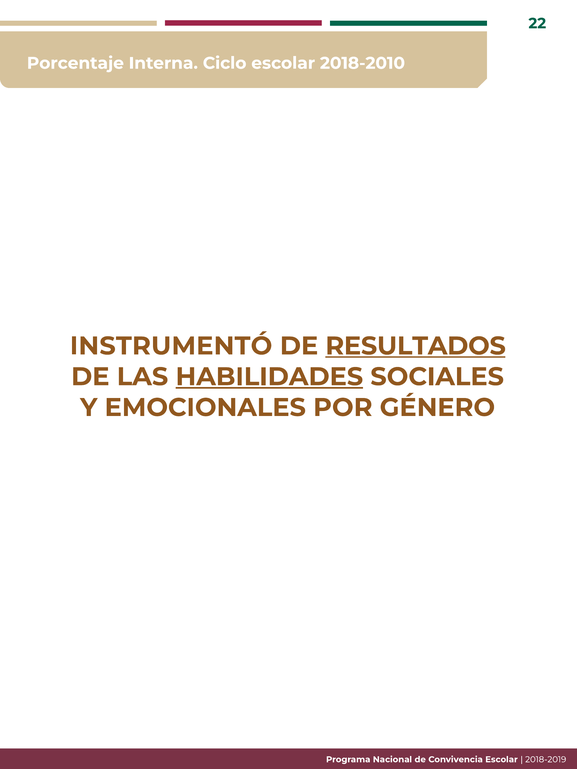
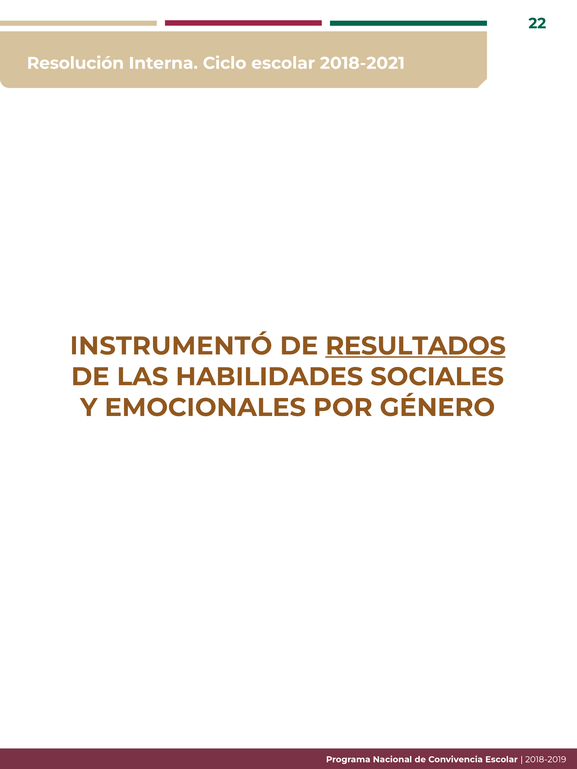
Porcentaje: Porcentaje -> Resolución
2018-2010: 2018-2010 -> 2018-2021
HABILIDADES underline: present -> none
